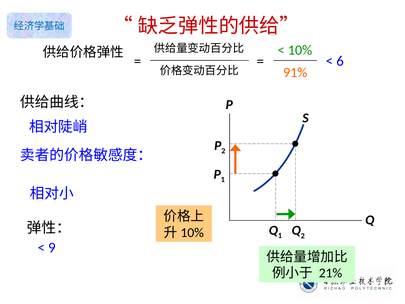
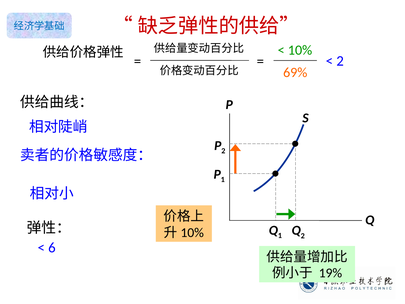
6 at (340, 61): 6 -> 2
91%: 91% -> 69%
9: 9 -> 6
21%: 21% -> 19%
